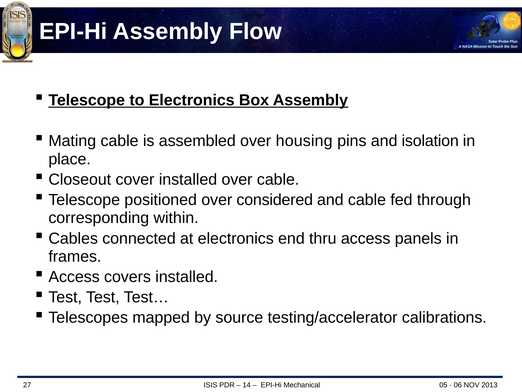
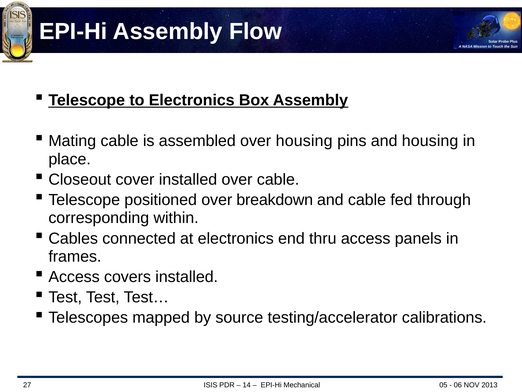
and isolation: isolation -> housing
considered: considered -> breakdown
